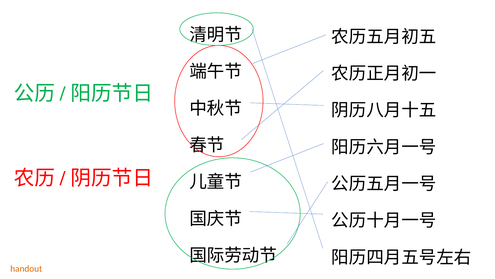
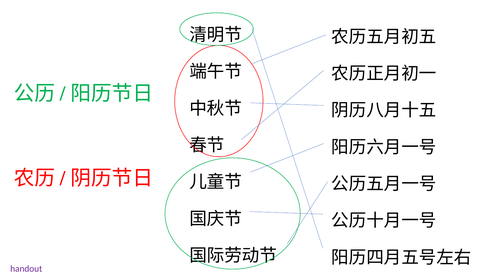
handout colour: orange -> purple
